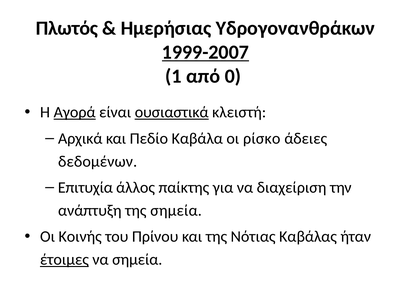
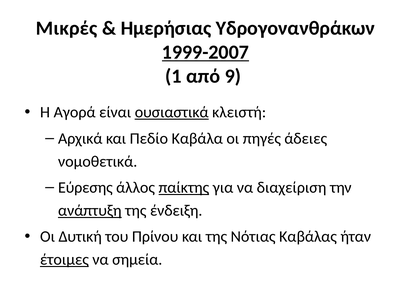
Πλωτός: Πλωτός -> Μικρές
0: 0 -> 9
Αγορά underline: present -> none
ρίσκο: ρίσκο -> πηγές
δεδομένων: δεδομένων -> νομοθετικά
Επιτυχία: Επιτυχία -> Εύρεσης
παίκτης underline: none -> present
ανάπτυξη underline: none -> present
της σημεία: σημεία -> ένδειξη
Κοινής: Κοινής -> Δυτική
